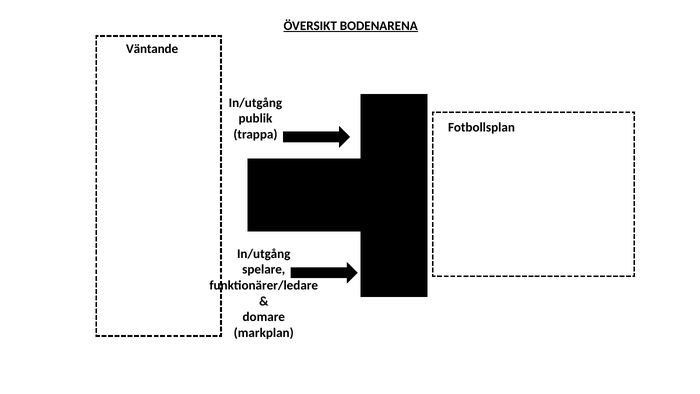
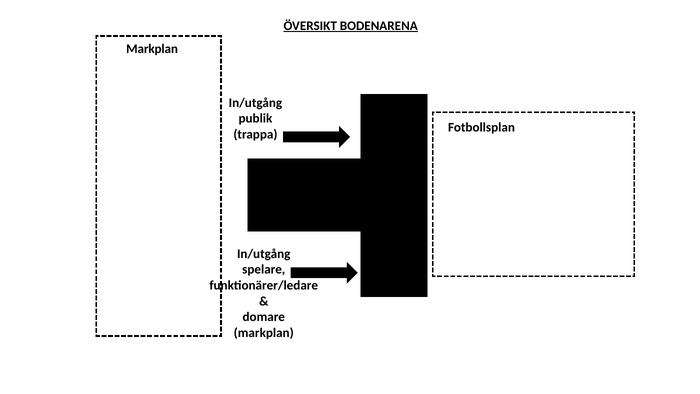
Väntande at (152, 49): Väntande -> Markplan
